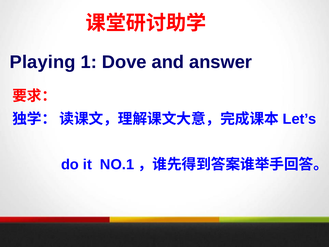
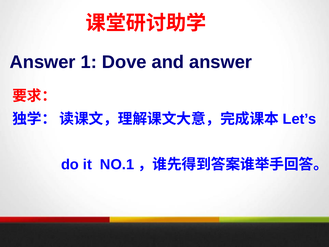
Playing at (43, 62): Playing -> Answer
